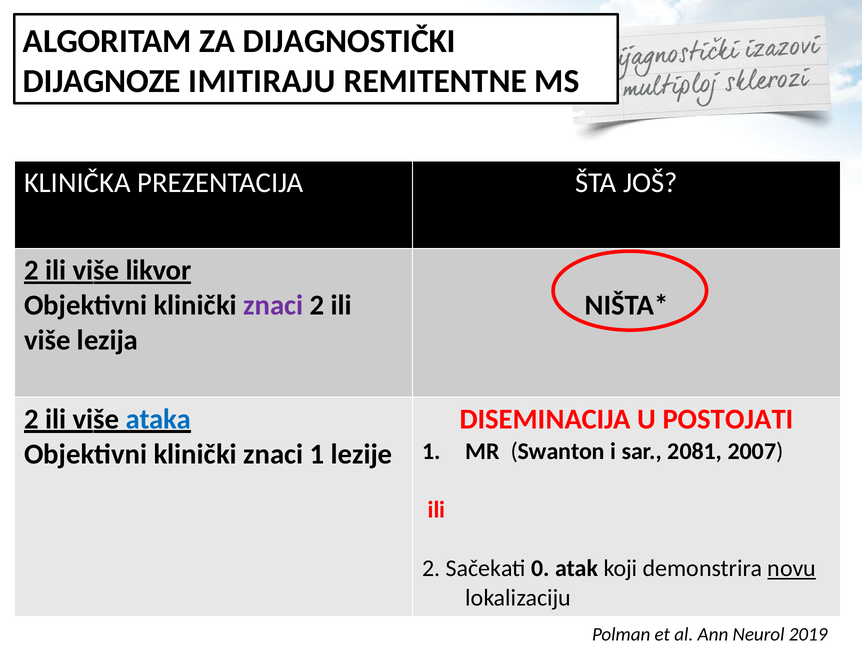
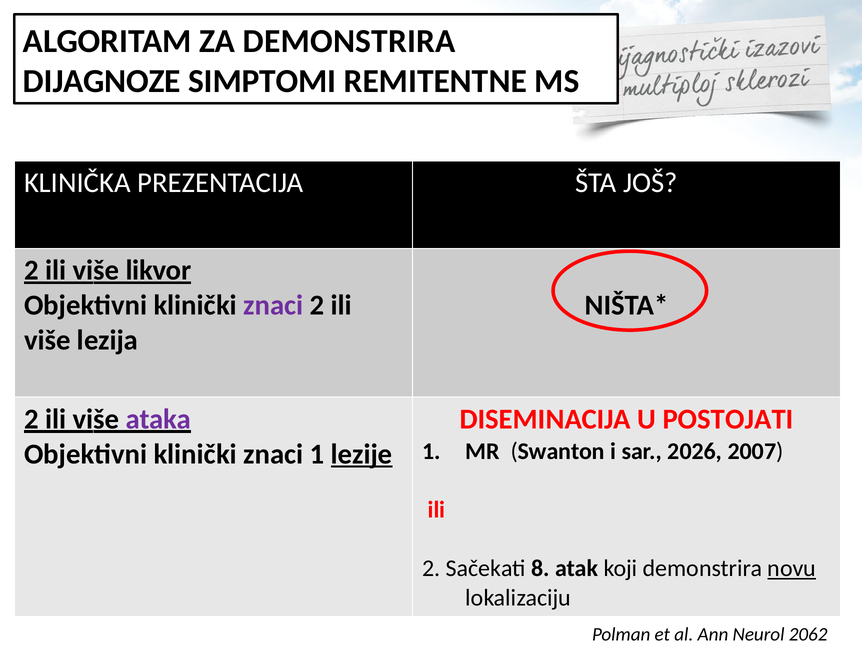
ZA DIJAGNOSTIČKI: DIJAGNOSTIČKI -> DEMONSTRIRA
IMITIRAJU: IMITIRAJU -> SIMPTOMI
ataka colour: blue -> purple
2081: 2081 -> 2026
lezije underline: none -> present
0: 0 -> 8
2019: 2019 -> 2062
